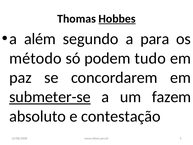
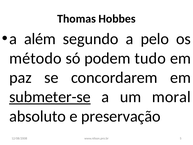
Hobbes underline: present -> none
para: para -> pelo
fazem: fazem -> moral
contestação: contestação -> preservação
